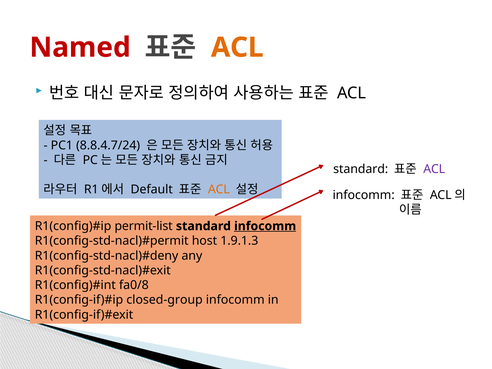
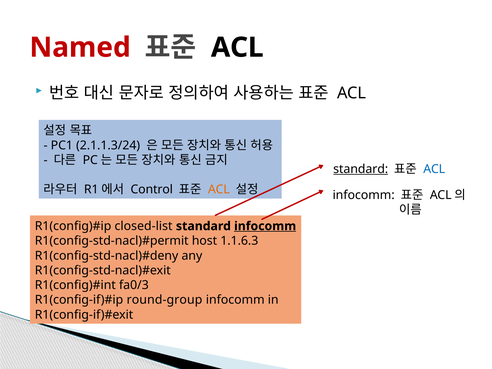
ACL at (237, 47) colour: orange -> black
8.8.4.7/24: 8.8.4.7/24 -> 2.1.1.3/24
standard at (361, 169) underline: none -> present
ACL at (434, 169) colour: purple -> blue
Default: Default -> Control
permit-list: permit-list -> closed-list
1.9.1.3: 1.9.1.3 -> 1.1.6.3
fa0/8: fa0/8 -> fa0/3
closed-group: closed-group -> round-group
